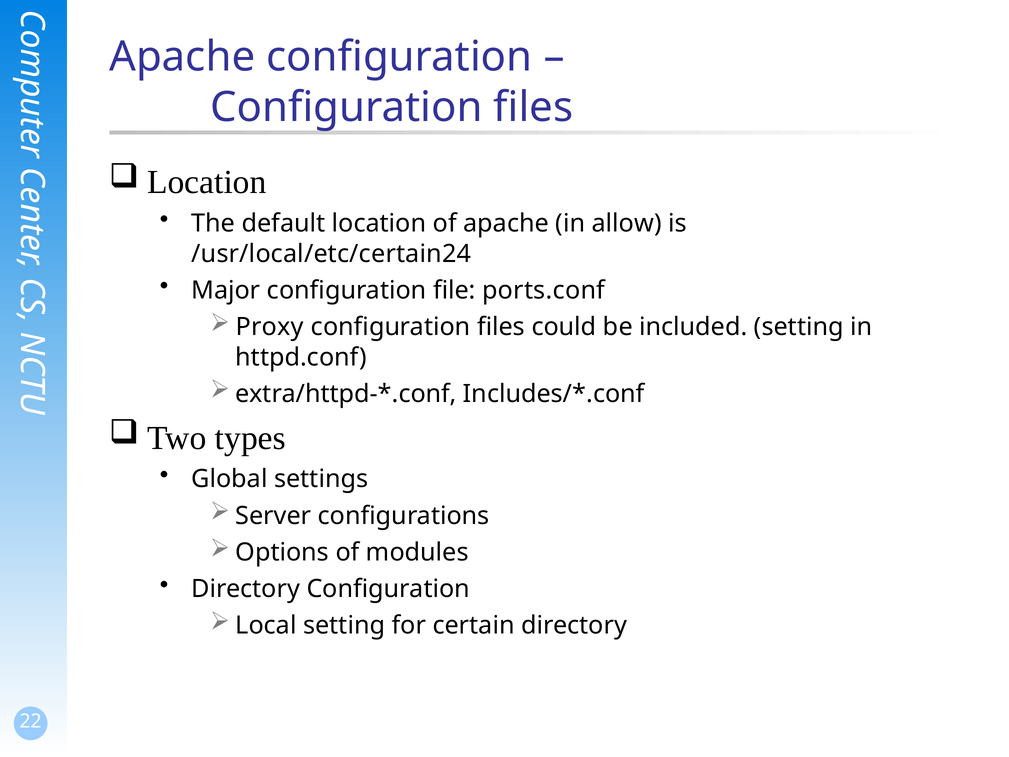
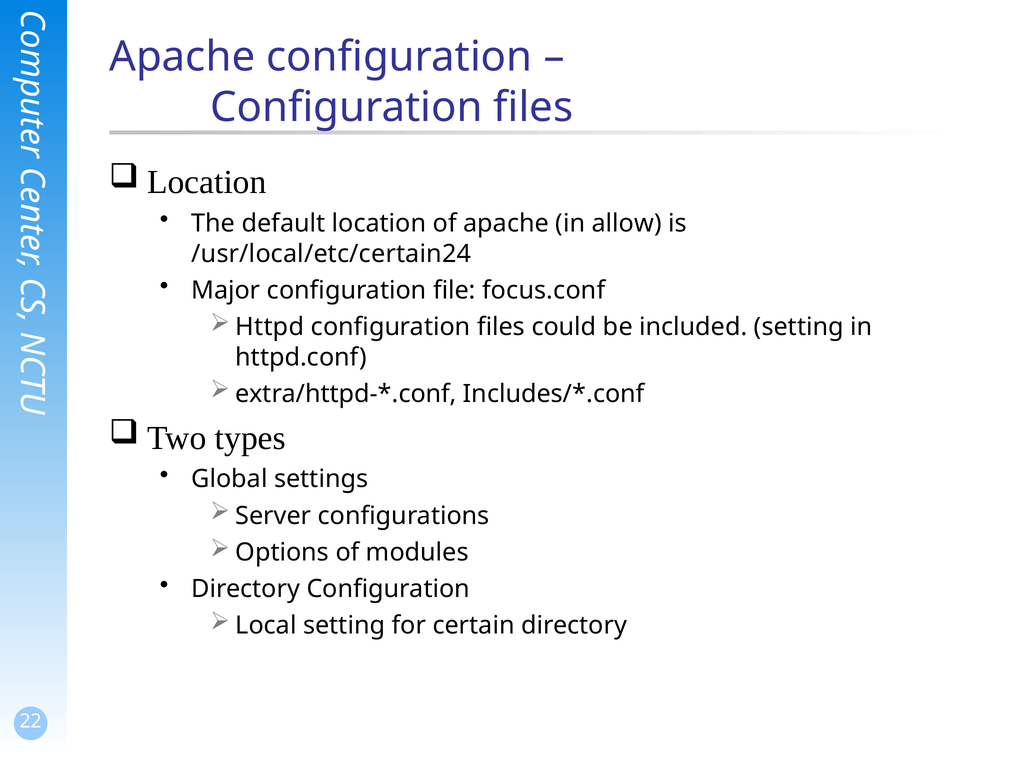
ports.conf: ports.conf -> focus.conf
Proxy: Proxy -> Httpd
